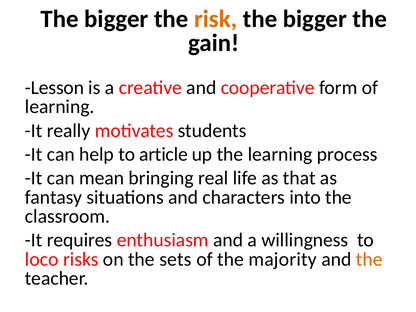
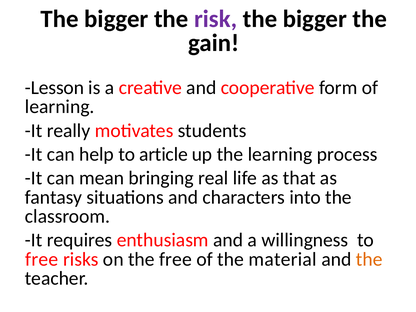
risk colour: orange -> purple
loco at (42, 259): loco -> free
the sets: sets -> free
majority: majority -> material
